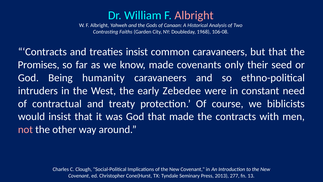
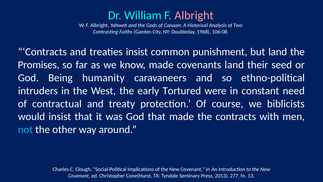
common caravaneers: caravaneers -> punishment
but that: that -> land
covenants only: only -> land
Zebedee: Zebedee -> Tortured
not colour: pink -> light blue
